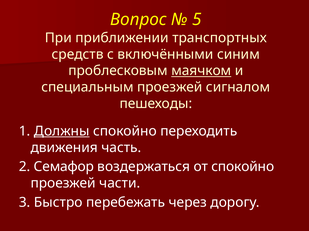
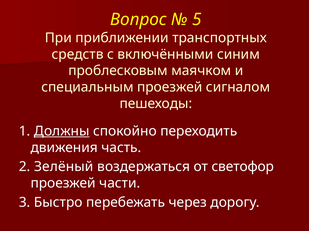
маячком underline: present -> none
Семафор: Семафор -> Зелёный
от спокойно: спокойно -> светофор
